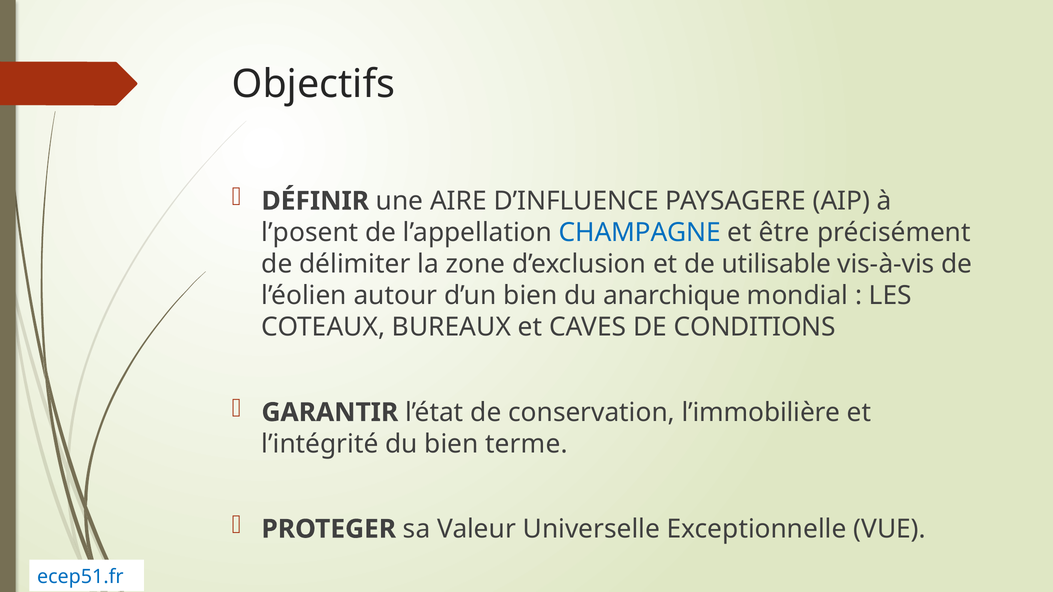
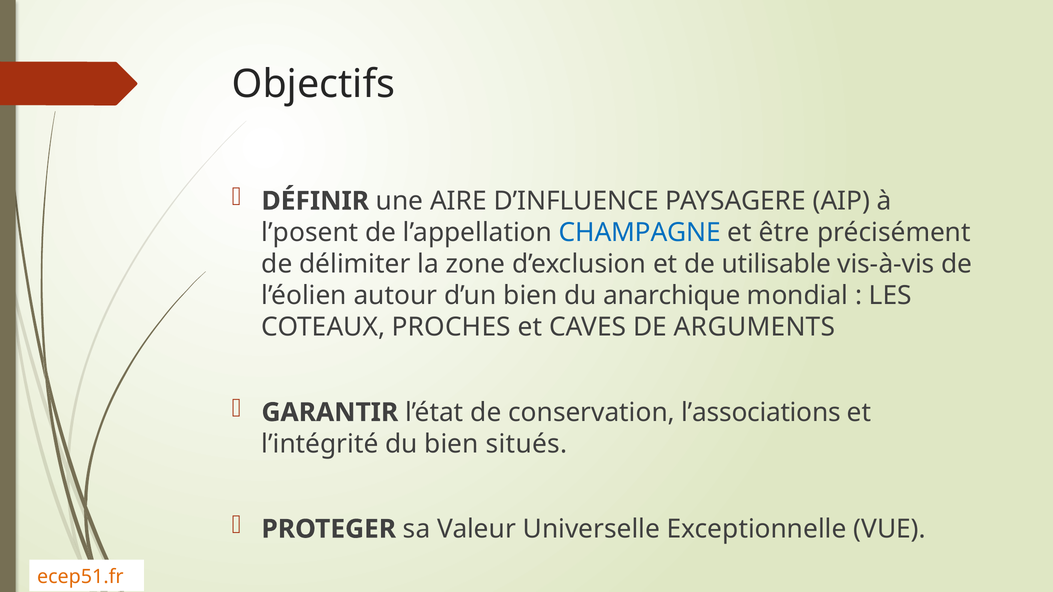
BUREAUX: BUREAUX -> PROCHES
CONDITIONS: CONDITIONS -> ARGUMENTS
l’immobilière: l’immobilière -> l’associations
terme: terme -> situés
ecep51.fr colour: blue -> orange
